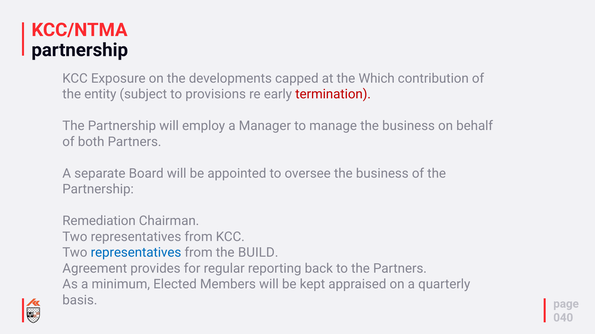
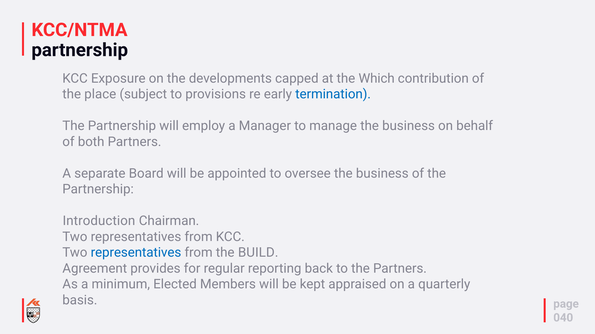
entity: entity -> place
termination colour: red -> blue
Remediation: Remediation -> Introduction
